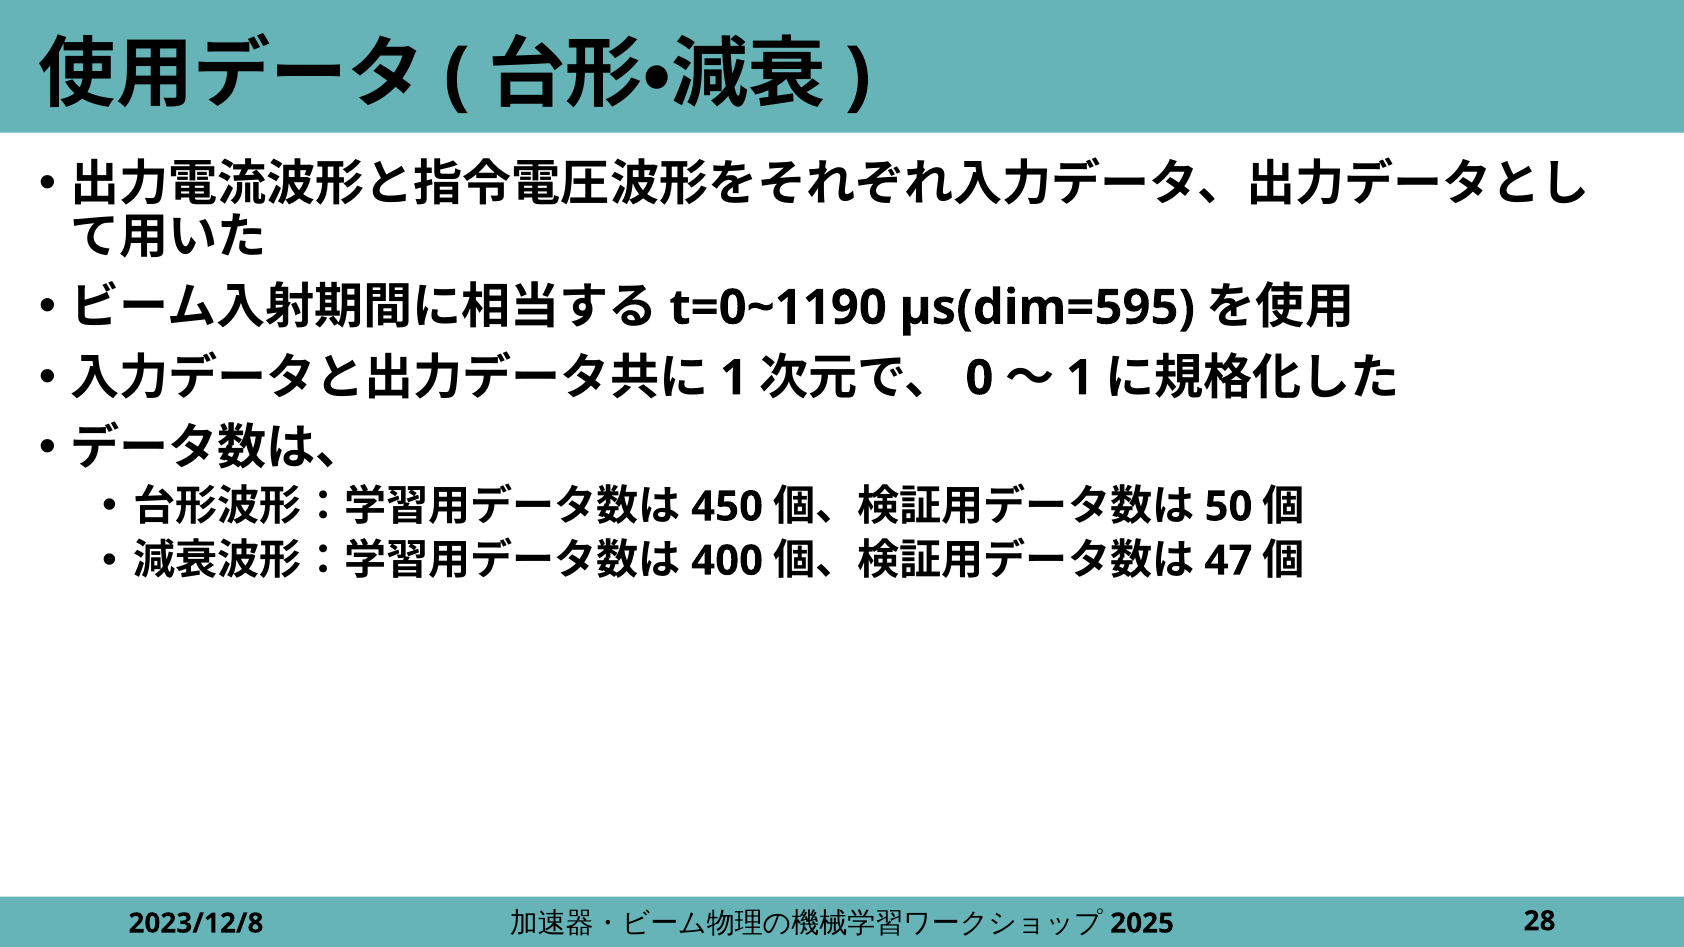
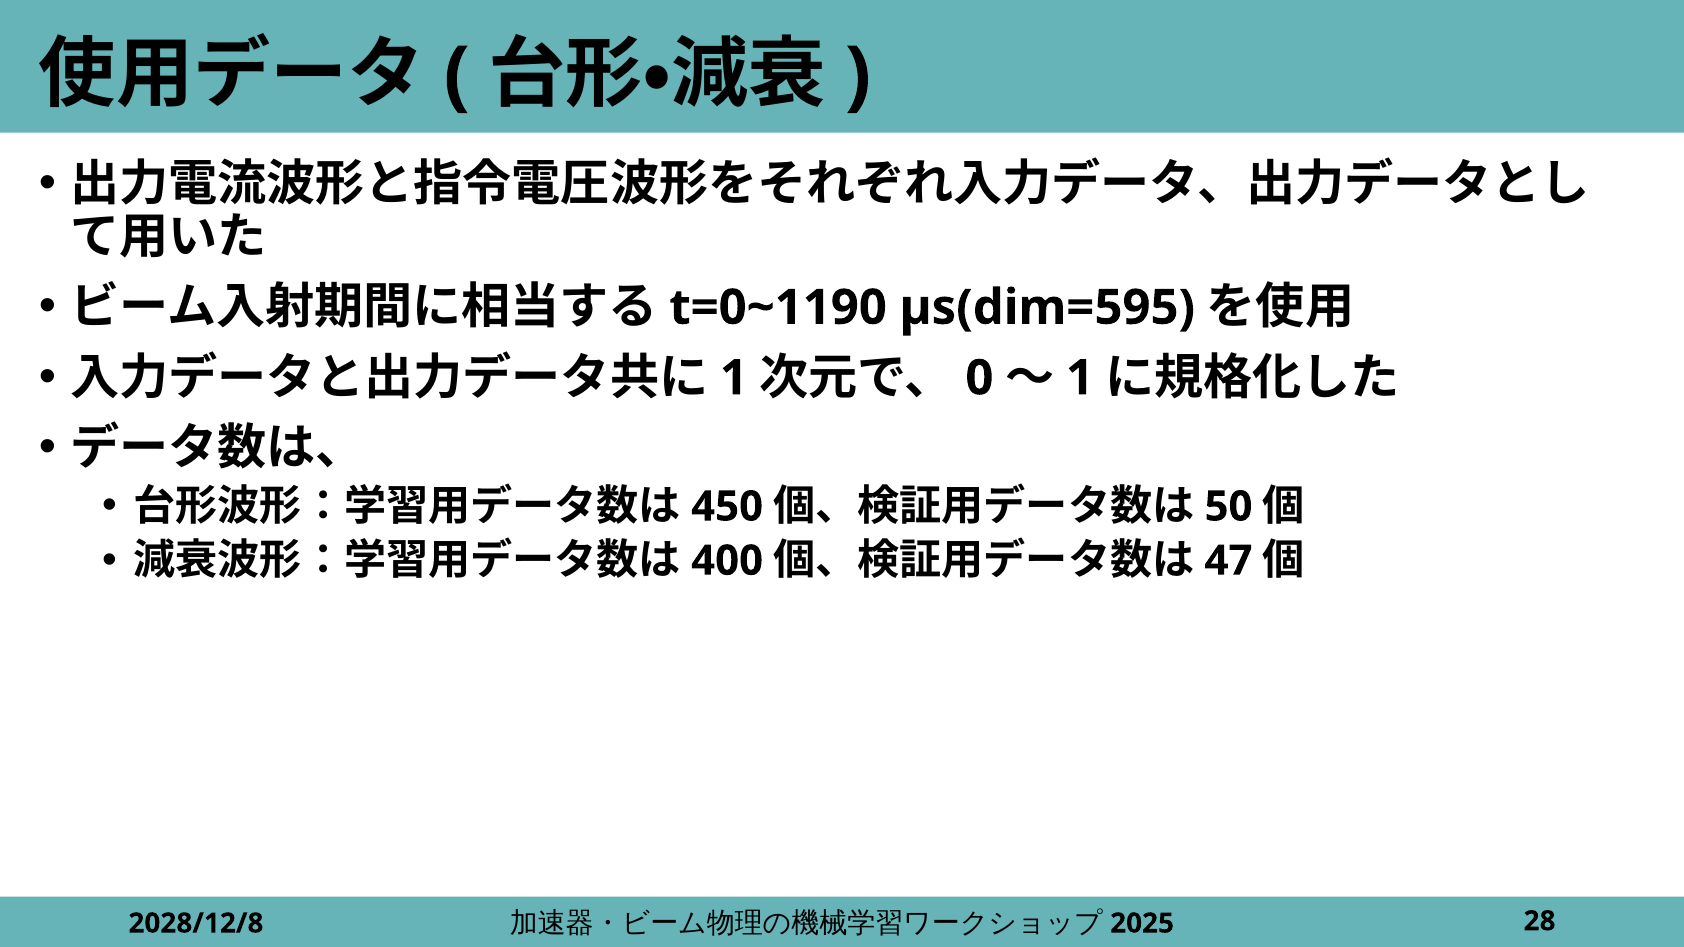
2023/12/8: 2023/12/8 -> 2028/12/8
